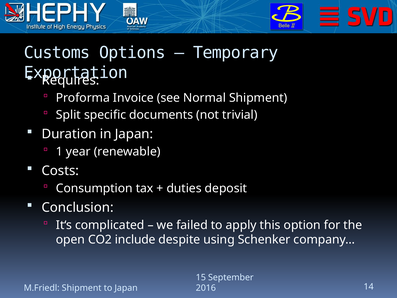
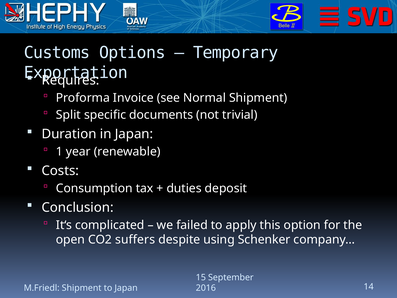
include: include -> suffers
